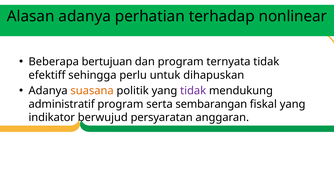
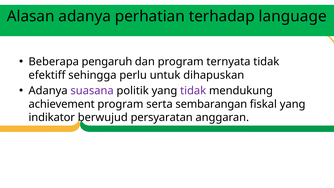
nonlinear: nonlinear -> language
bertujuan: bertujuan -> pengaruh
suasana colour: orange -> purple
administratif: administratif -> achievement
